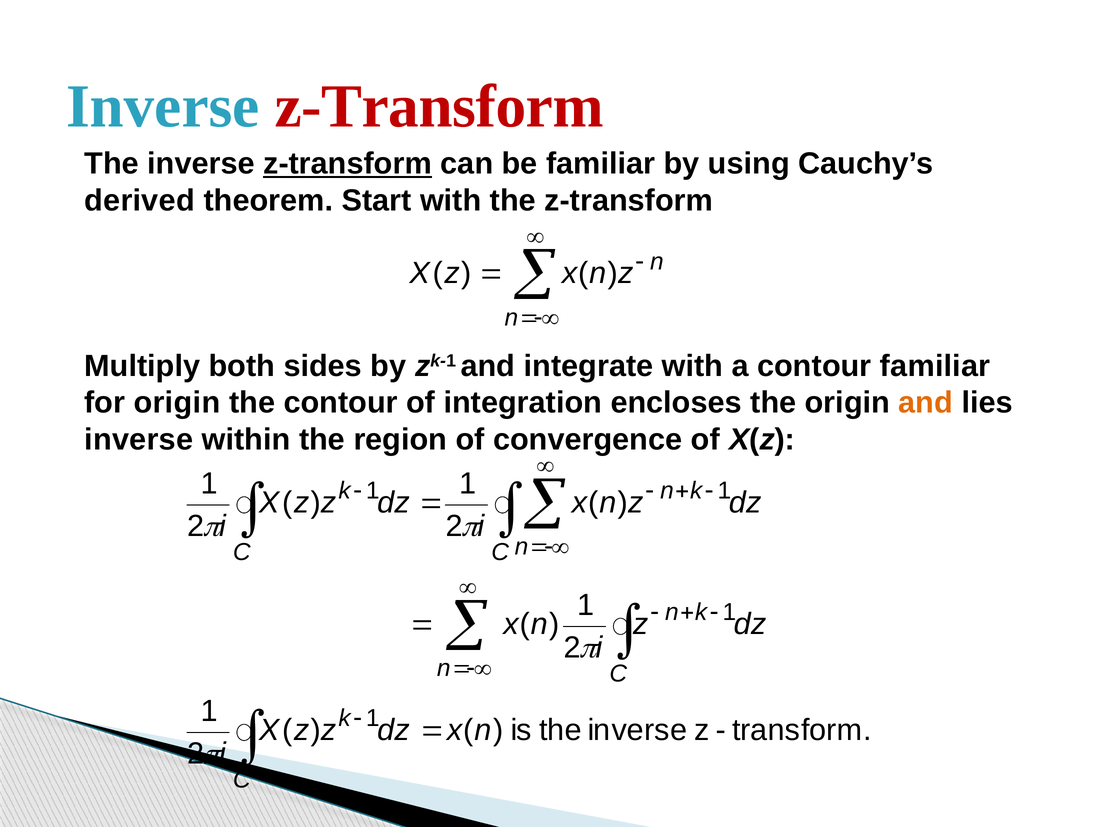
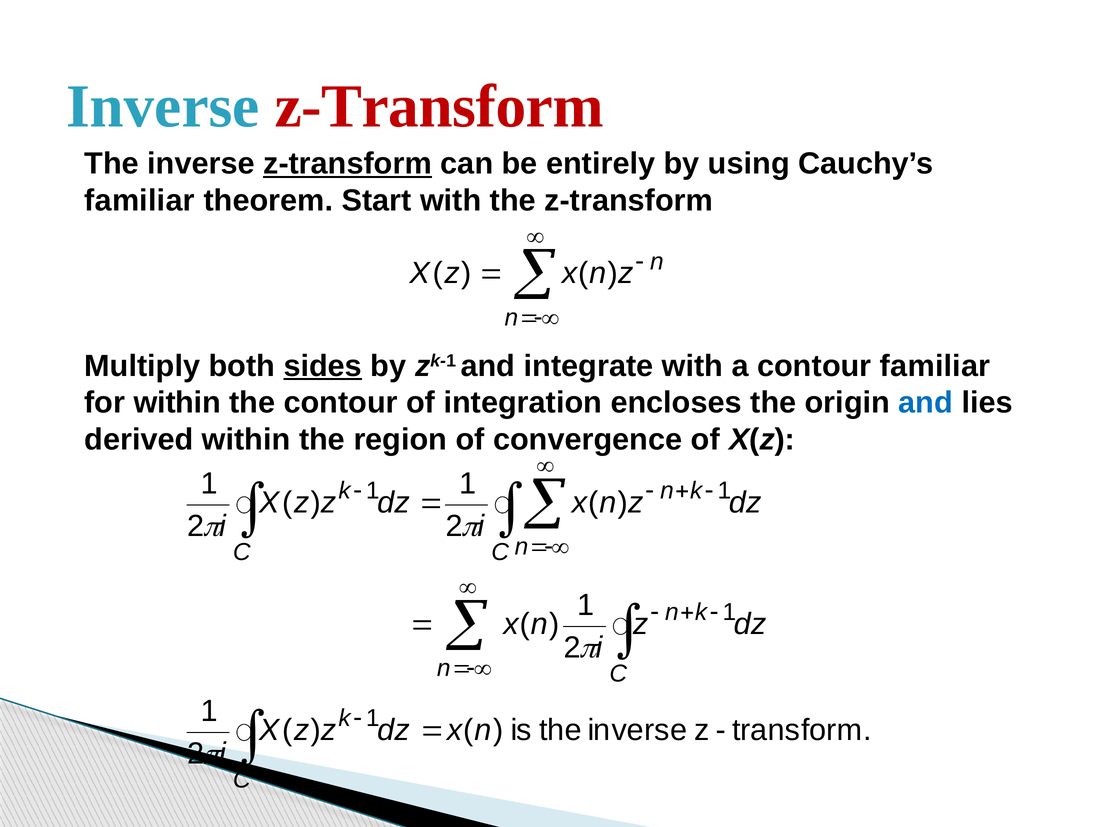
be familiar: familiar -> entirely
derived at (140, 201): derived -> familiar
sides underline: none -> present
for origin: origin -> within
and at (926, 403) colour: orange -> blue
inverse at (139, 440): inverse -> derived
